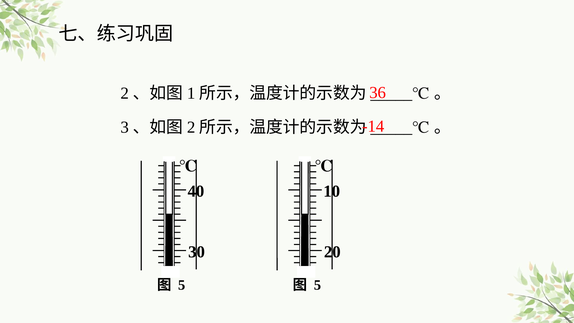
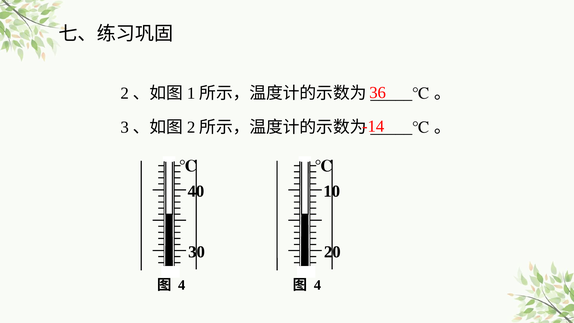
5 at (182, 285): 5 -> 4
5 at (317, 285): 5 -> 4
